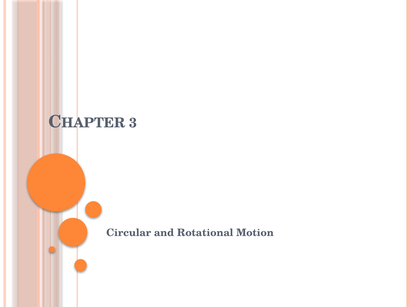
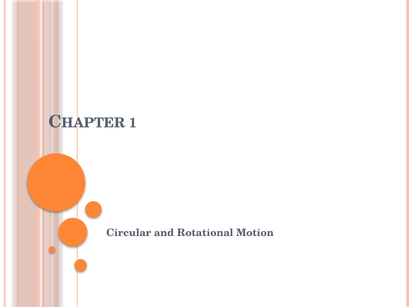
3: 3 -> 1
